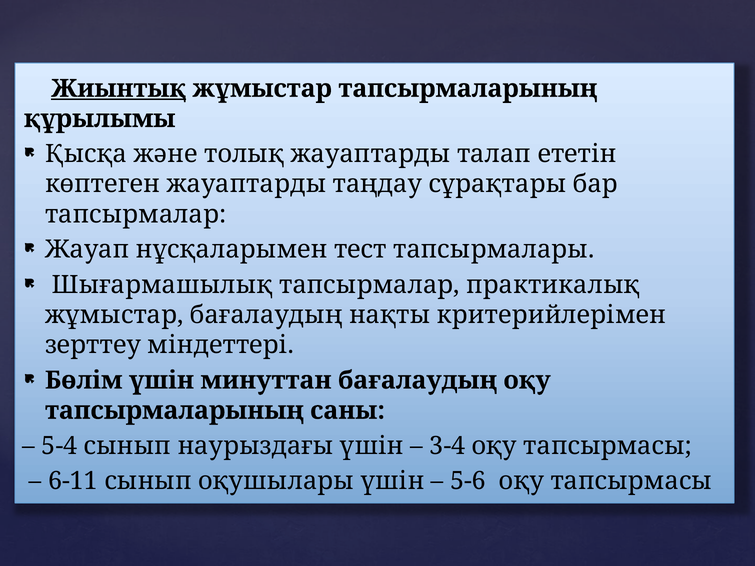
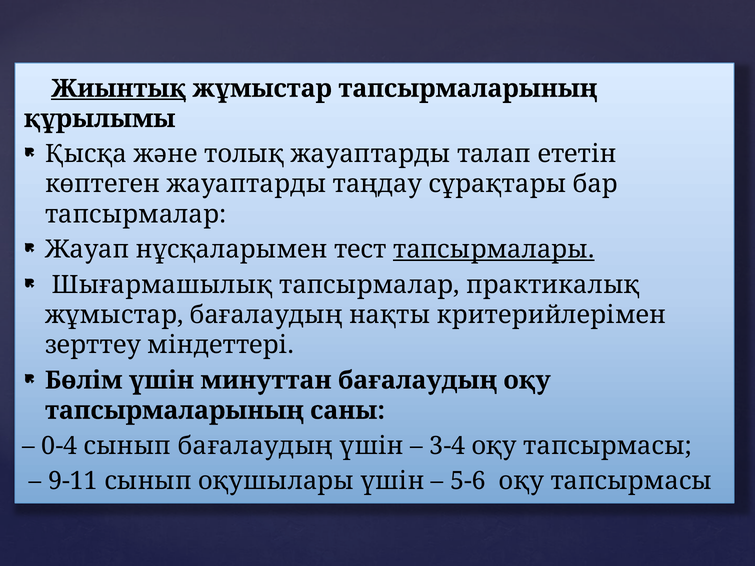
тапсырмалары underline: none -> present
5-4: 5-4 -> 0-4
сынып наурыздағы: наурыздағы -> бағалаудың
6-11: 6-11 -> 9-11
